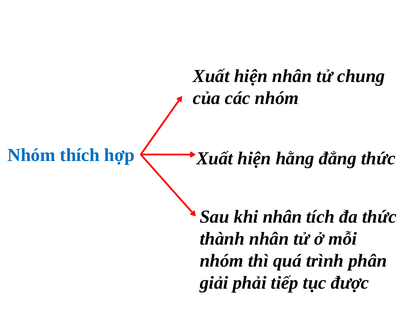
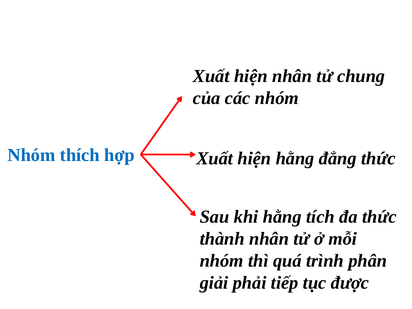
khi nhân: nhân -> hằng
